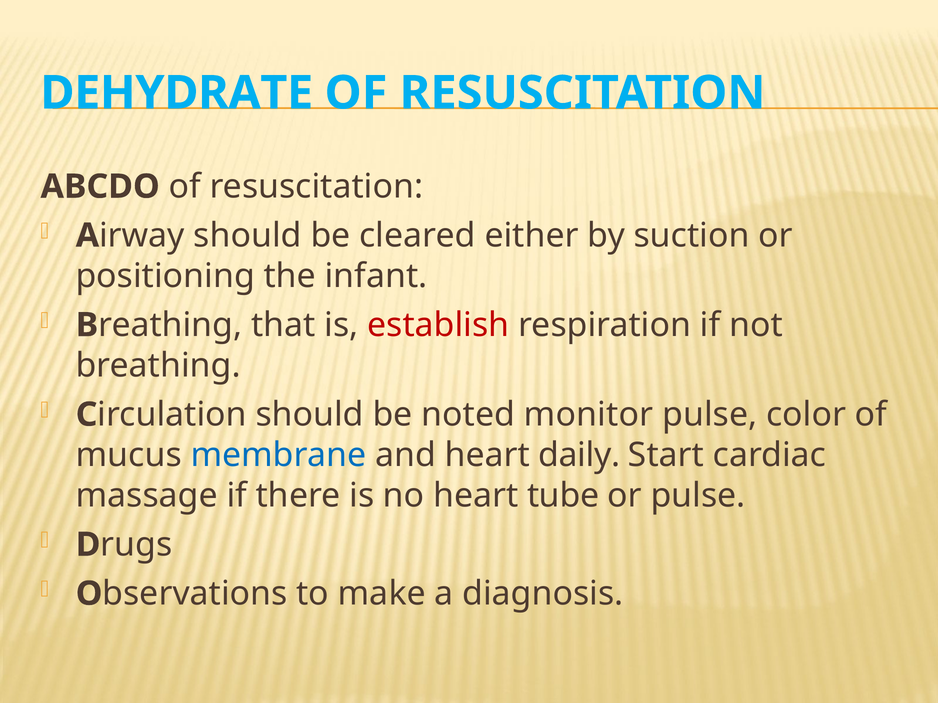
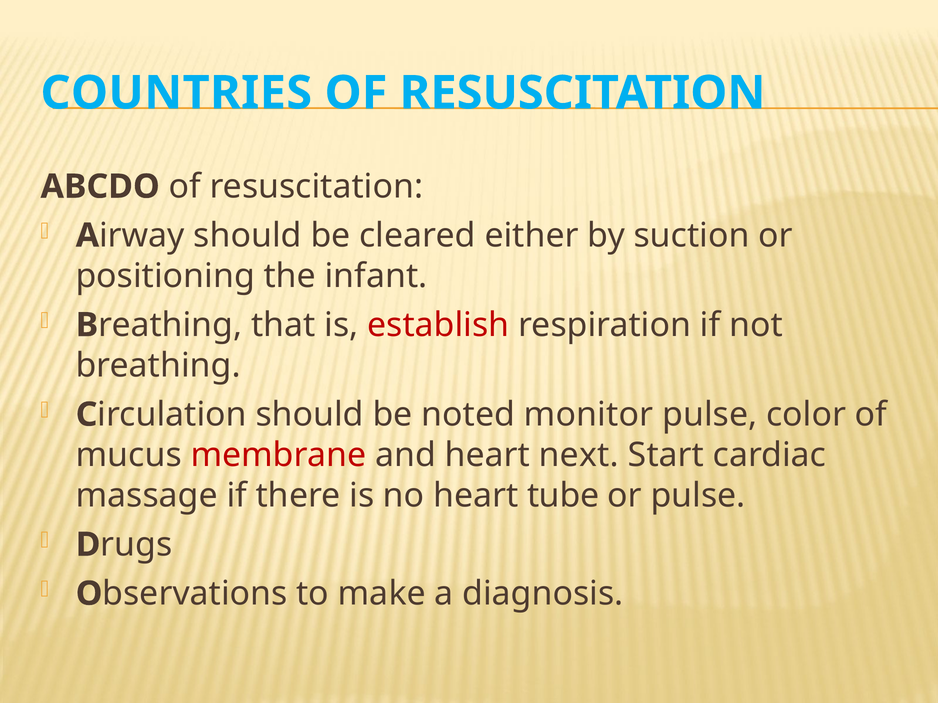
DEHYDRATE: DEHYDRATE -> COUNTRIES
membrane colour: blue -> red
daily: daily -> next
